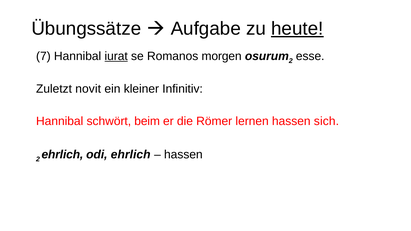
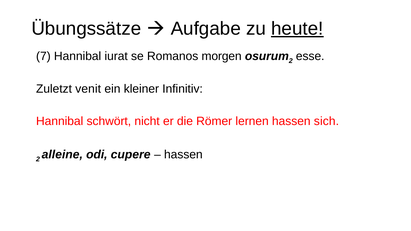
iurat underline: present -> none
novit: novit -> venit
beim: beim -> nicht
2 ehrlich: ehrlich -> alleine
odi ehrlich: ehrlich -> cupere
